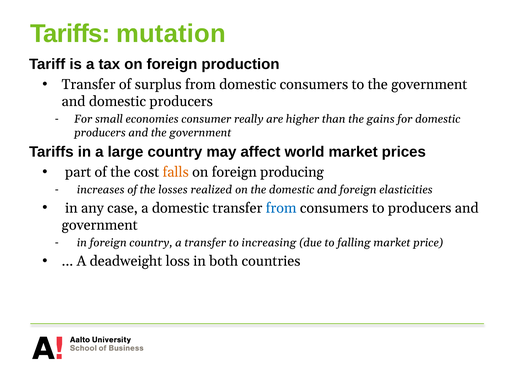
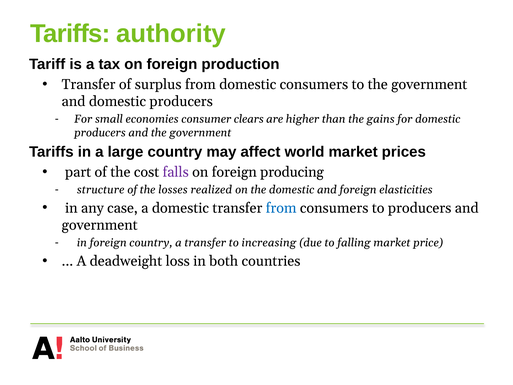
mutation: mutation -> authority
really: really -> clears
falls colour: orange -> purple
increases: increases -> structure
